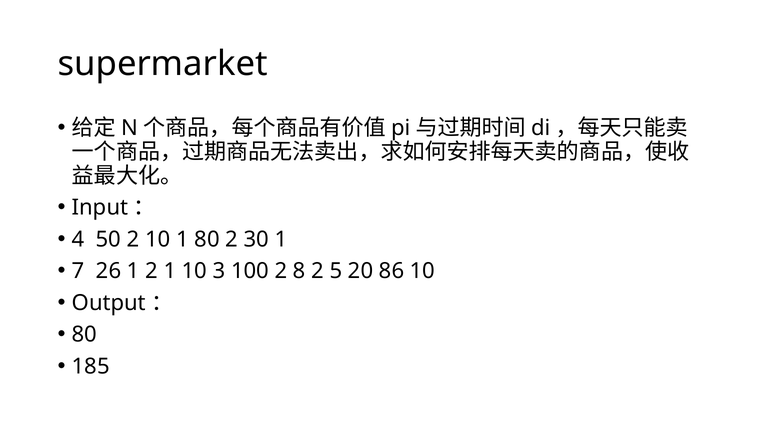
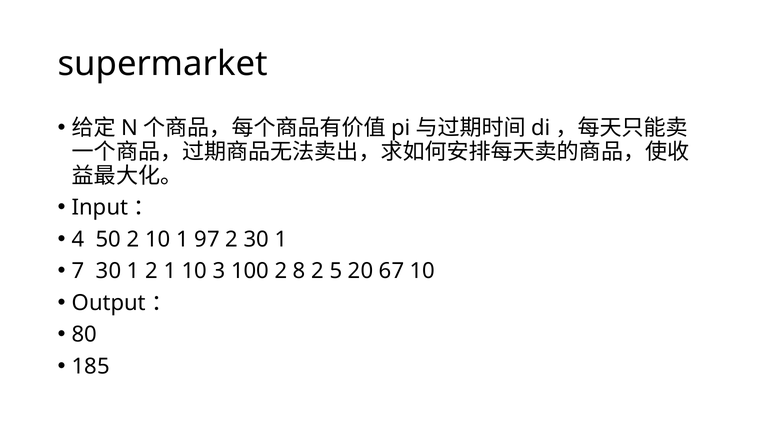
1 80: 80 -> 97
7 26: 26 -> 30
86: 86 -> 67
